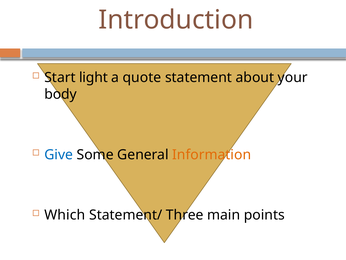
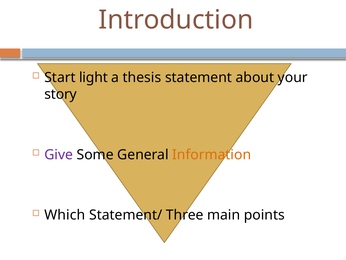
quote: quote -> thesis
body: body -> story
Give colour: blue -> purple
